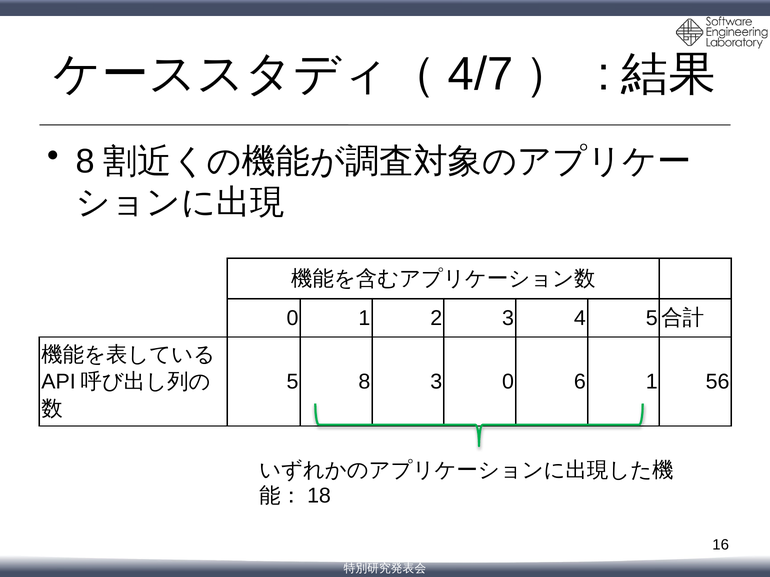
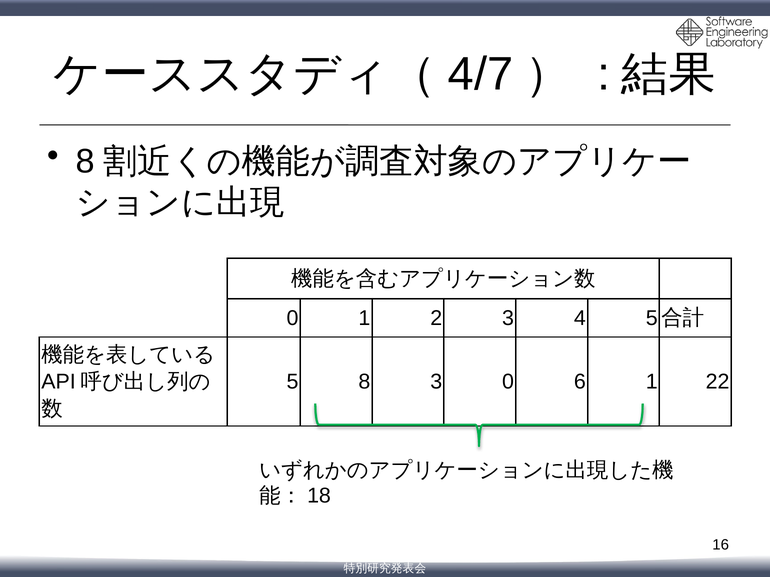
56: 56 -> 22
